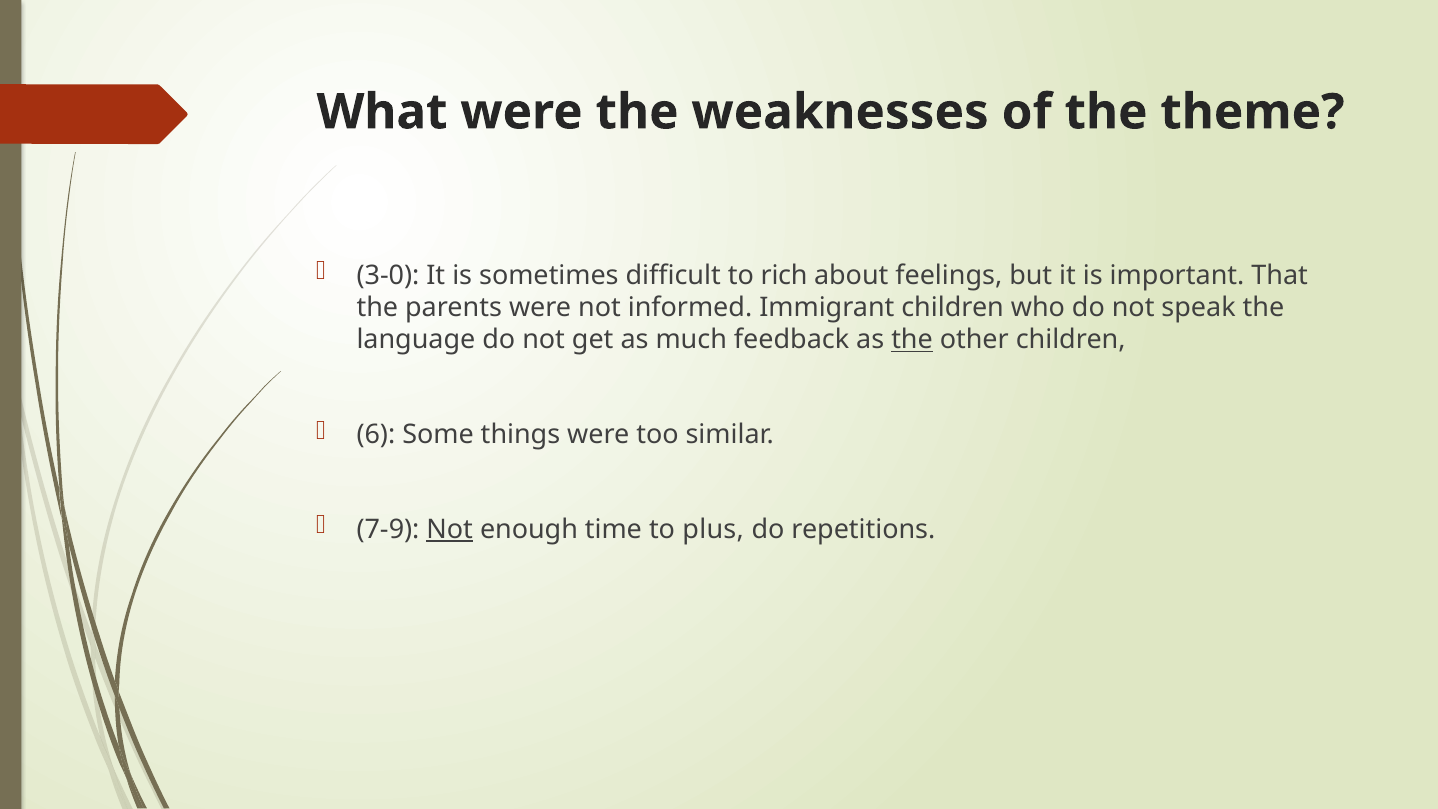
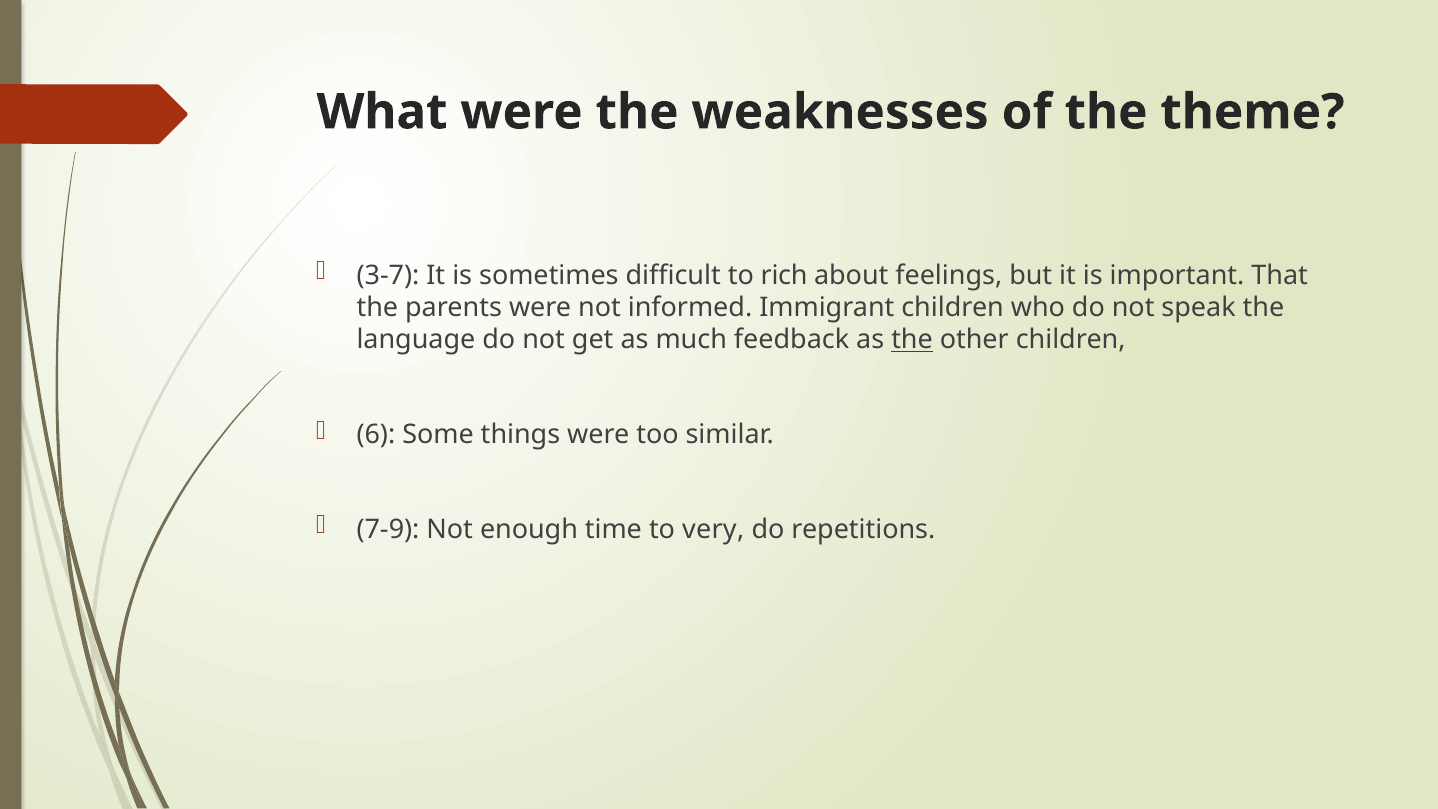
3-0: 3-0 -> 3-7
Not at (450, 529) underline: present -> none
plus: plus -> very
